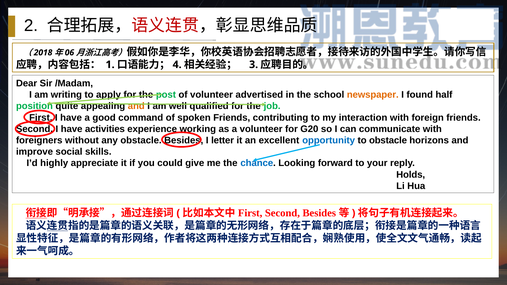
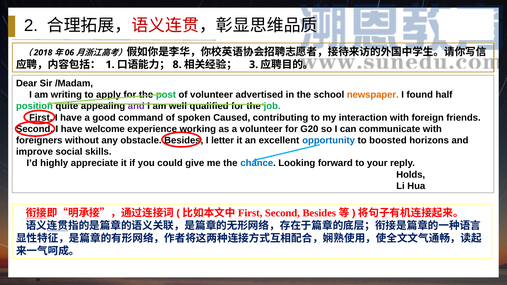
4: 4 -> 8
and at (136, 106) colour: orange -> purple
spoken Friends: Friends -> Caused
activities: activities -> welcome
to obstacle: obstacle -> boosted
